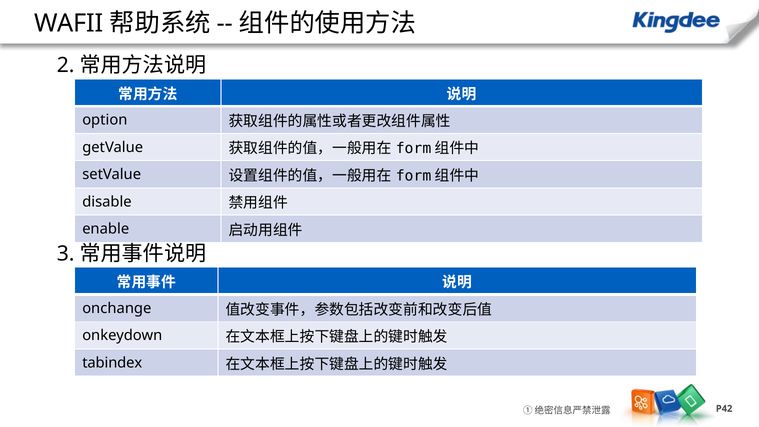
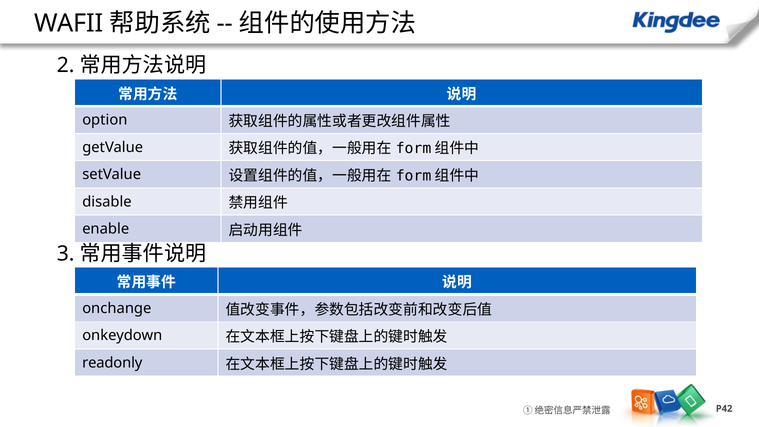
tabindex: tabindex -> readonly
